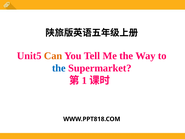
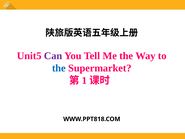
Can colour: orange -> purple
